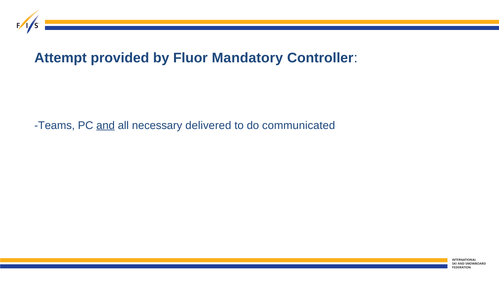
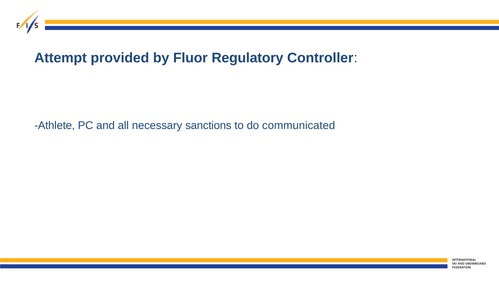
Mandatory: Mandatory -> Regulatory
Teams: Teams -> Athlete
and underline: present -> none
delivered: delivered -> sanctions
